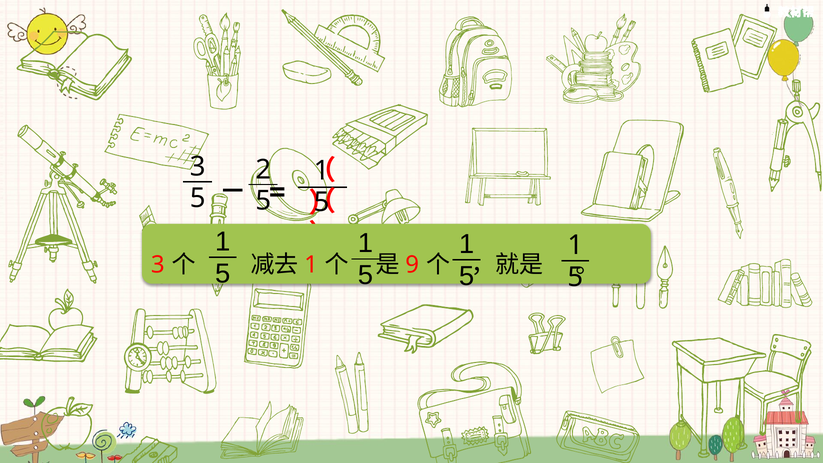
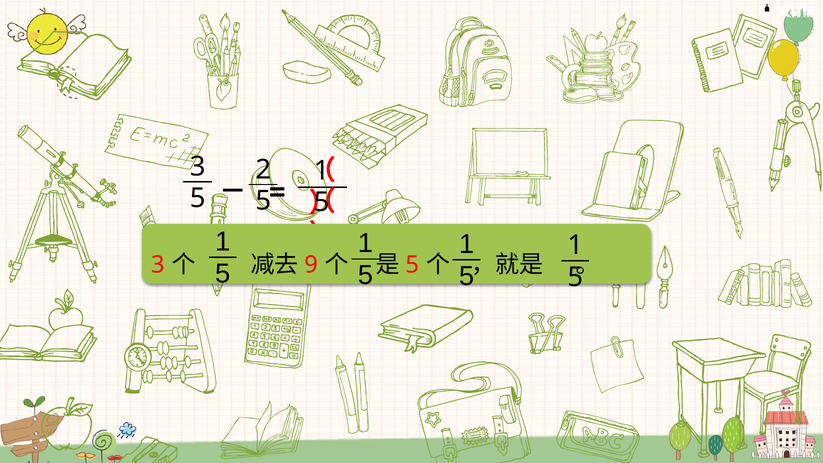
1 at (311, 265): 1 -> 9
9 at (412, 265): 9 -> 5
